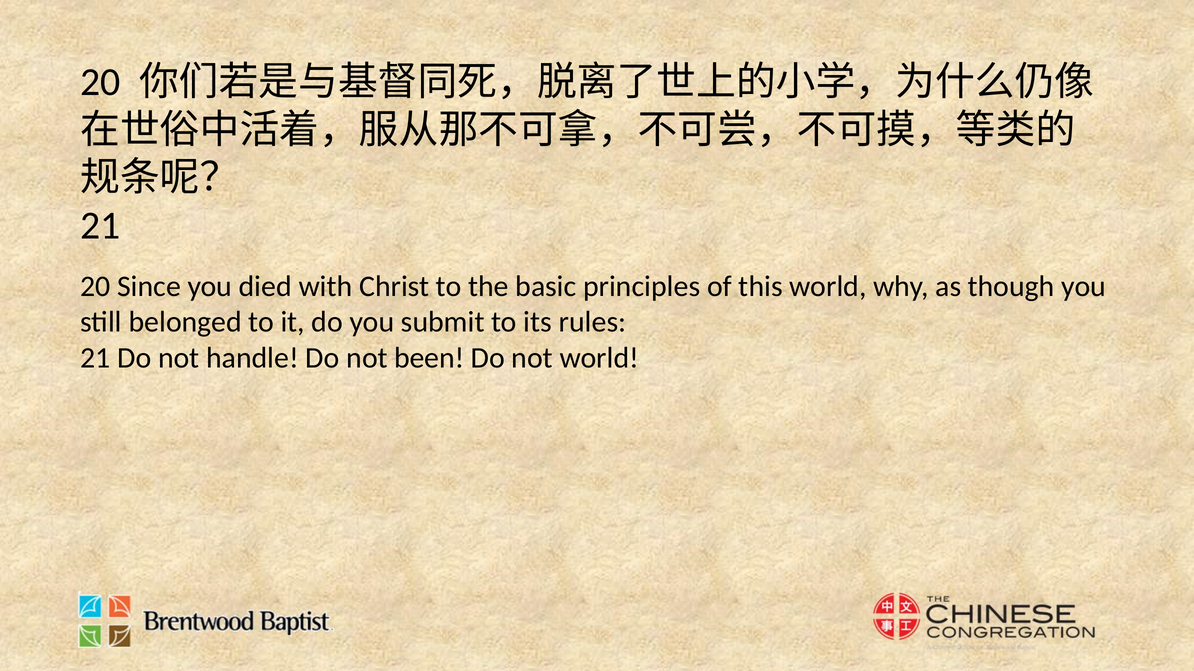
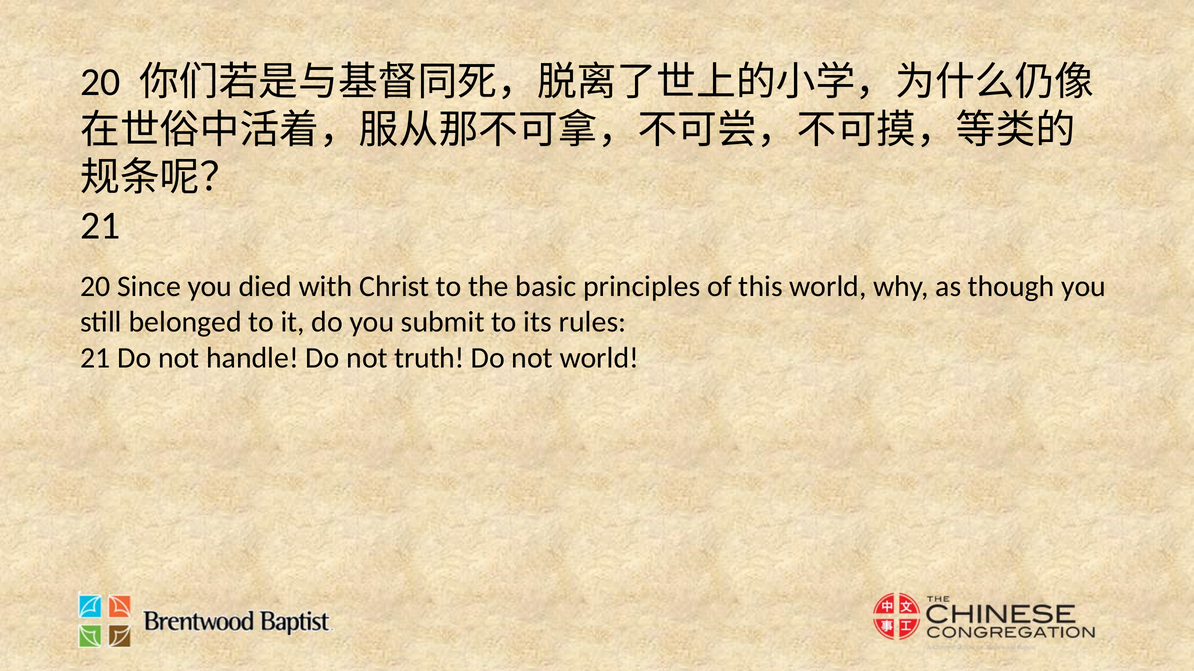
been: been -> truth
